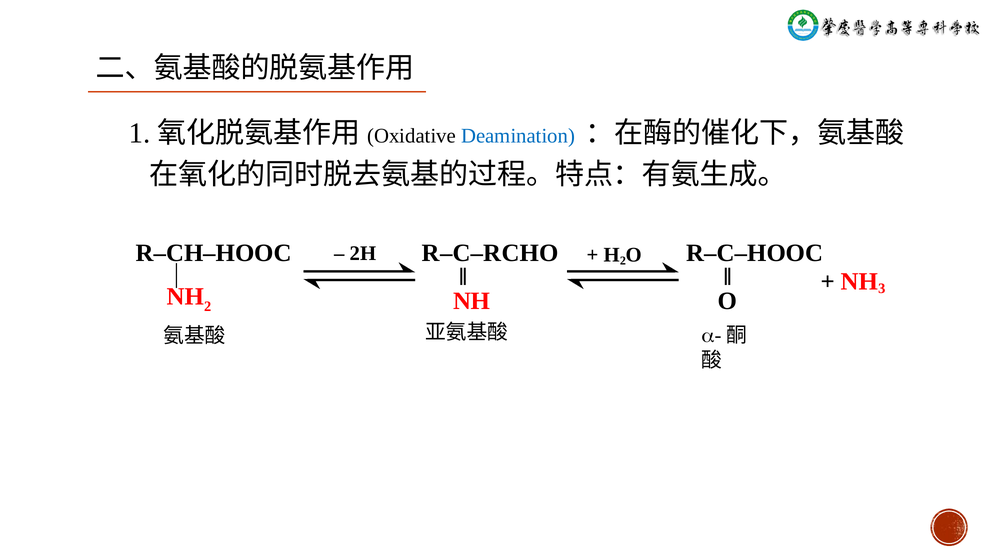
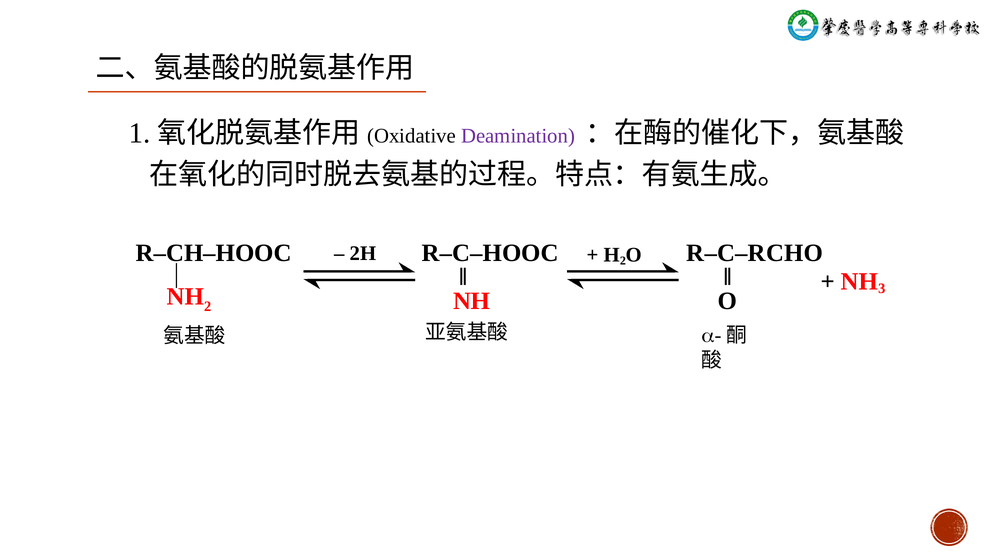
Deamination colour: blue -> purple
R‒C‒RCHO: R‒C‒RCHO -> R‒C‒HOOC
R‒C‒HOOC: R‒C‒HOOC -> R‒C‒RCHO
